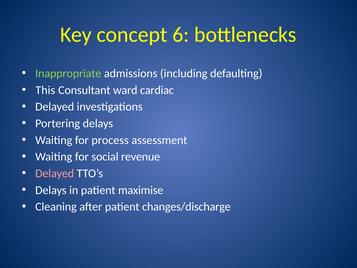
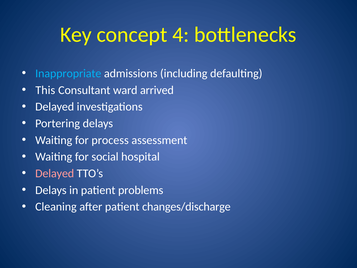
6: 6 -> 4
Inappropriate colour: light green -> light blue
cardiac: cardiac -> arrived
revenue: revenue -> hospital
maximise: maximise -> problems
